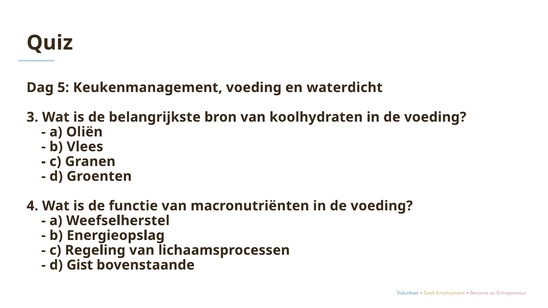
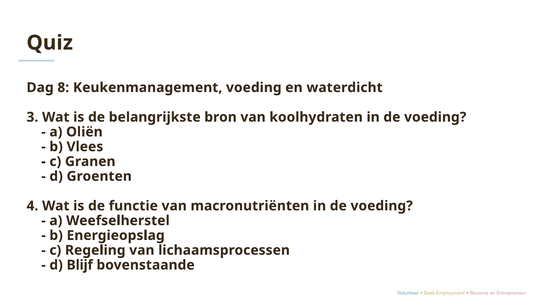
5: 5 -> 8
Gist: Gist -> Blijf
